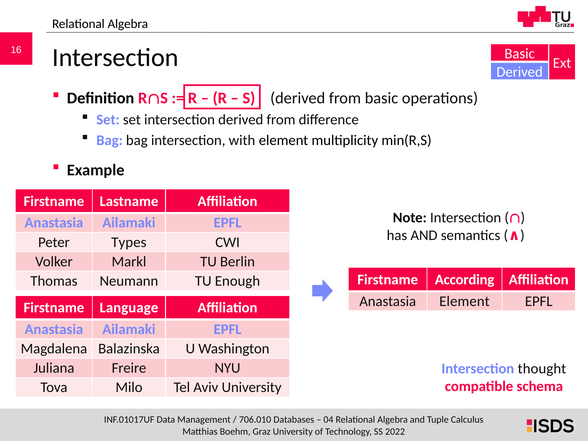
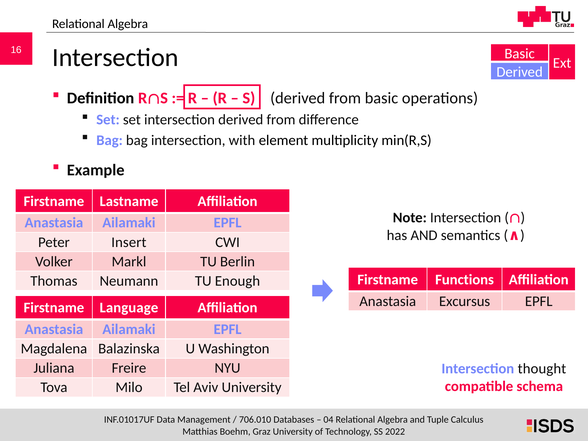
Types: Types -> Insert
According: According -> Functions
Anastasia Element: Element -> Excursus
